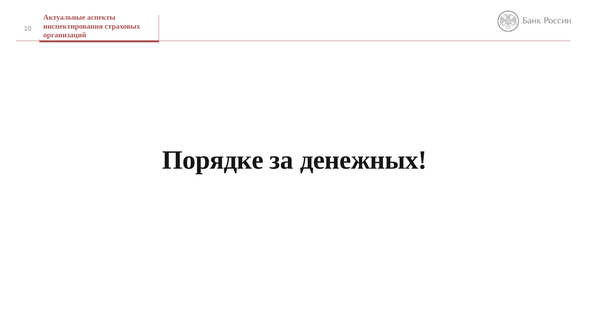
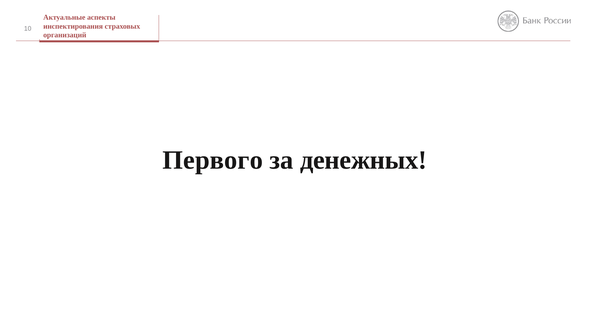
Порядке: Порядке -> Первого
